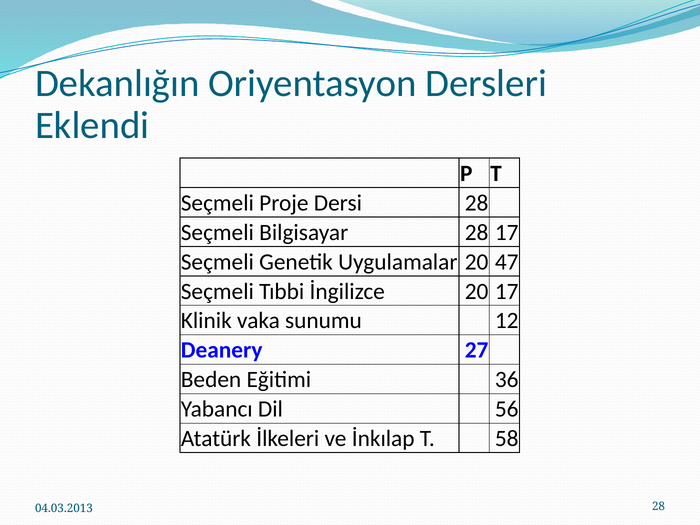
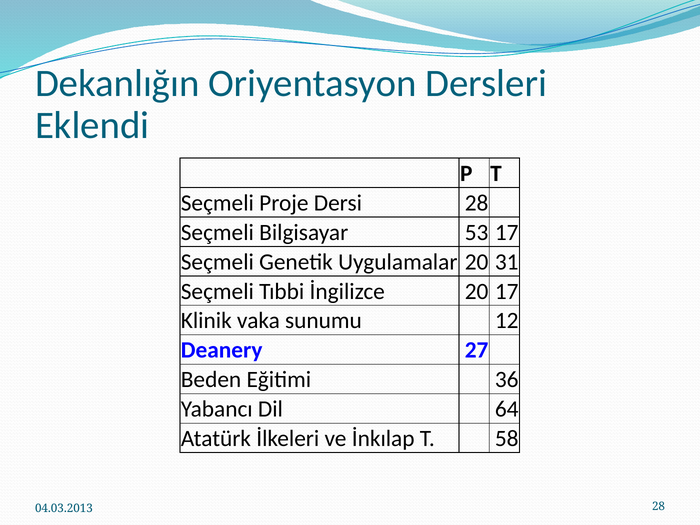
Bilgisayar 28: 28 -> 53
47: 47 -> 31
56: 56 -> 64
